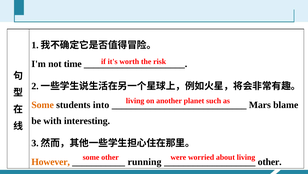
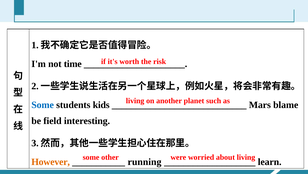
Some at (43, 104) colour: orange -> blue
into: into -> kids
with: with -> field
other at (270, 161): other -> learn
